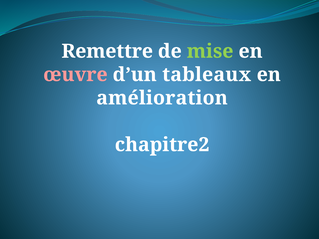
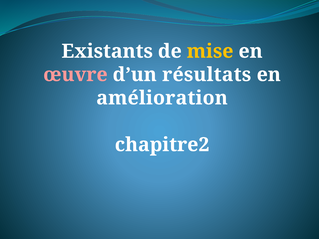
Remettre: Remettre -> Existants
mise colour: light green -> yellow
tableaux: tableaux -> résultats
